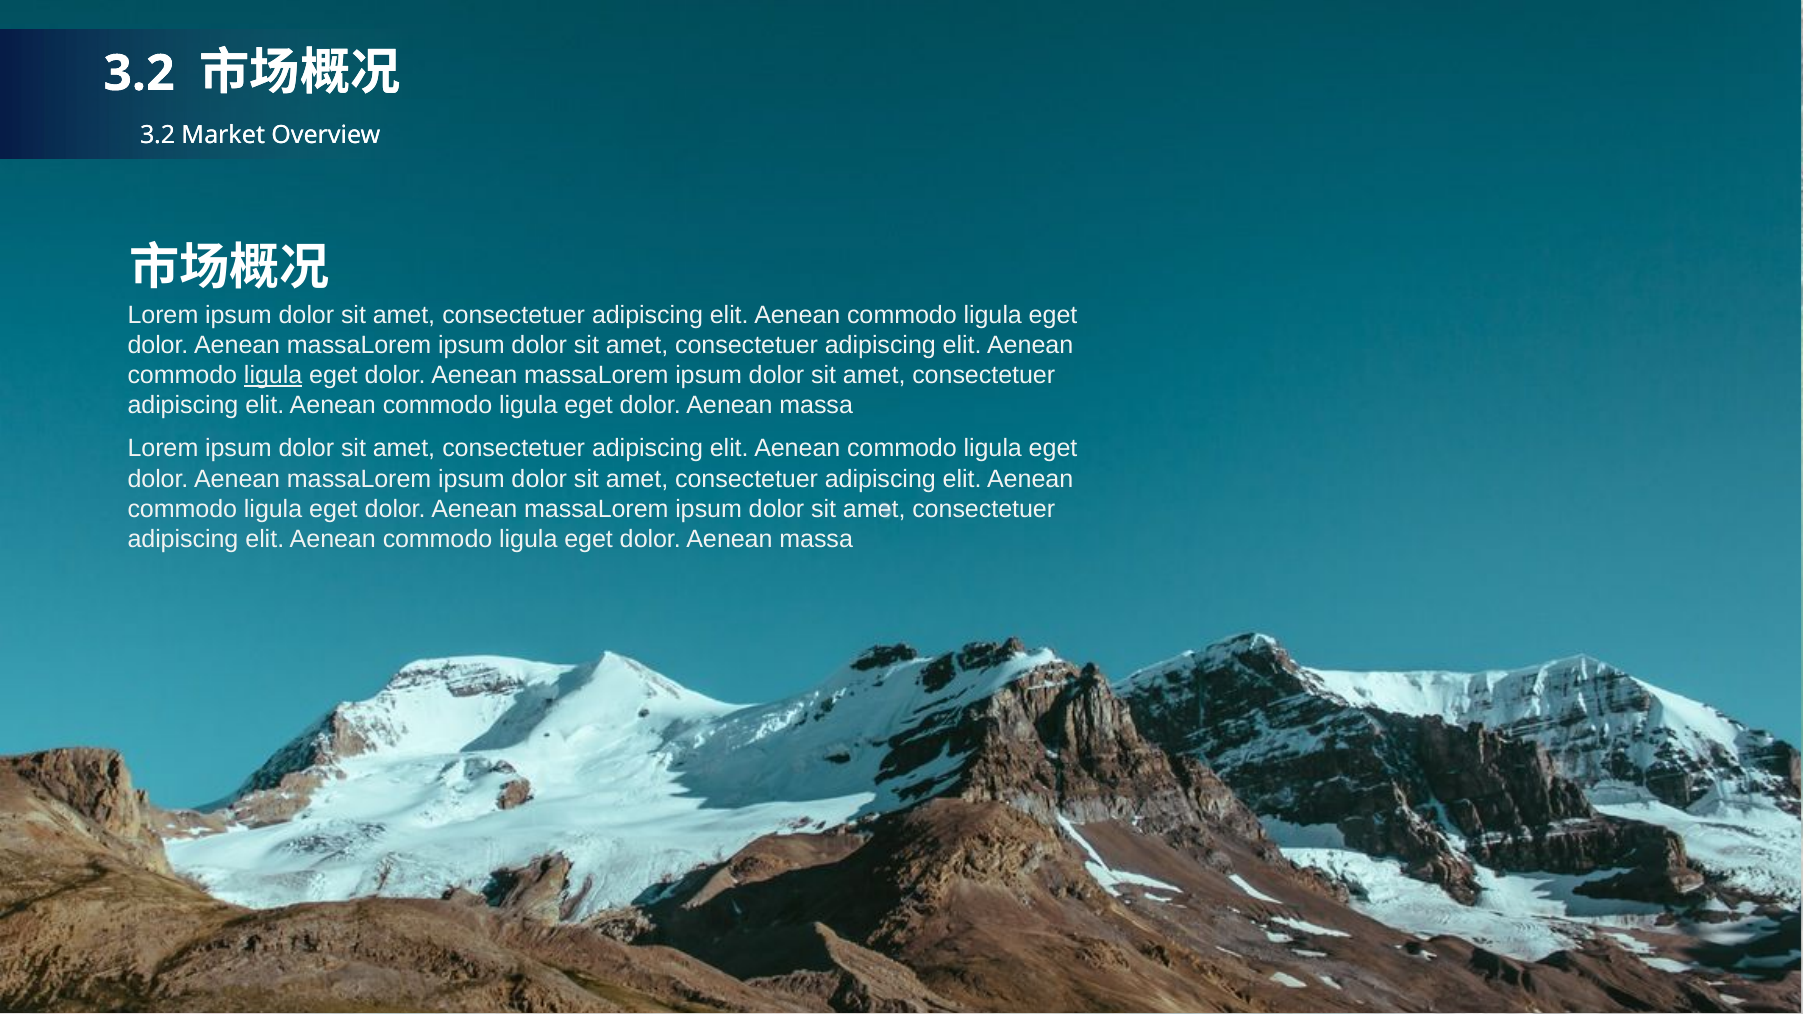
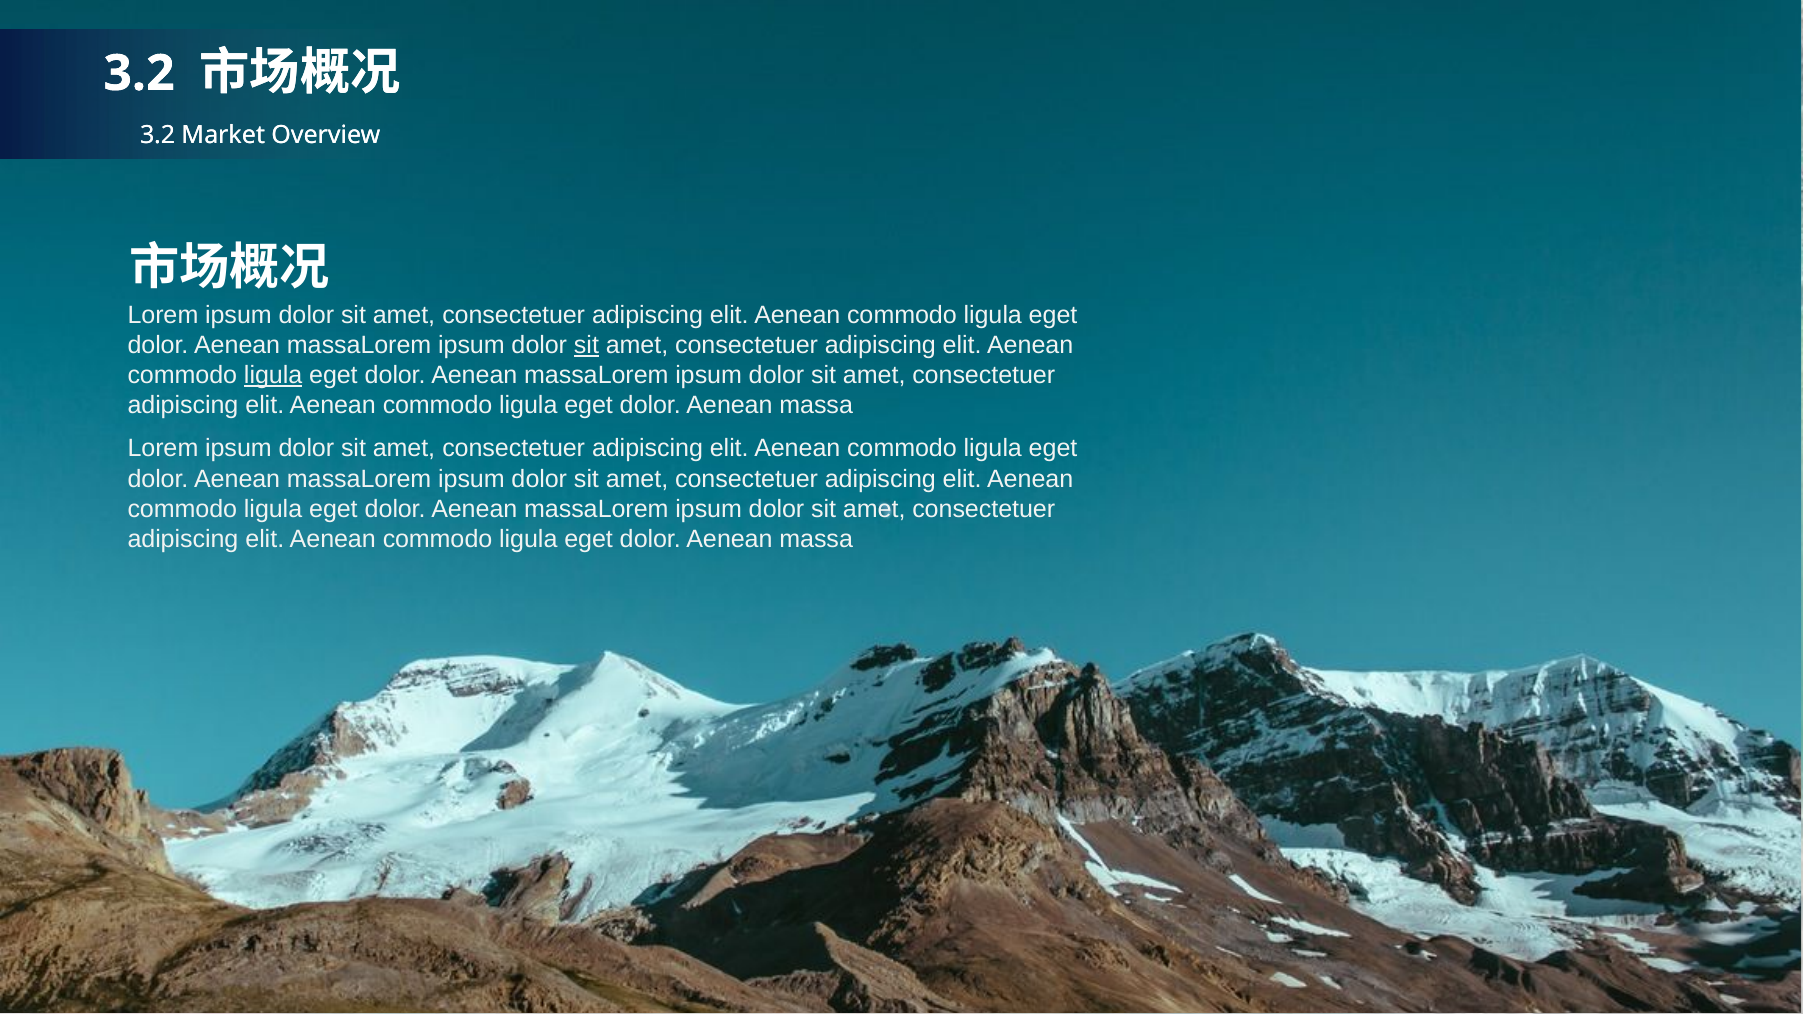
sit at (586, 345) underline: none -> present
